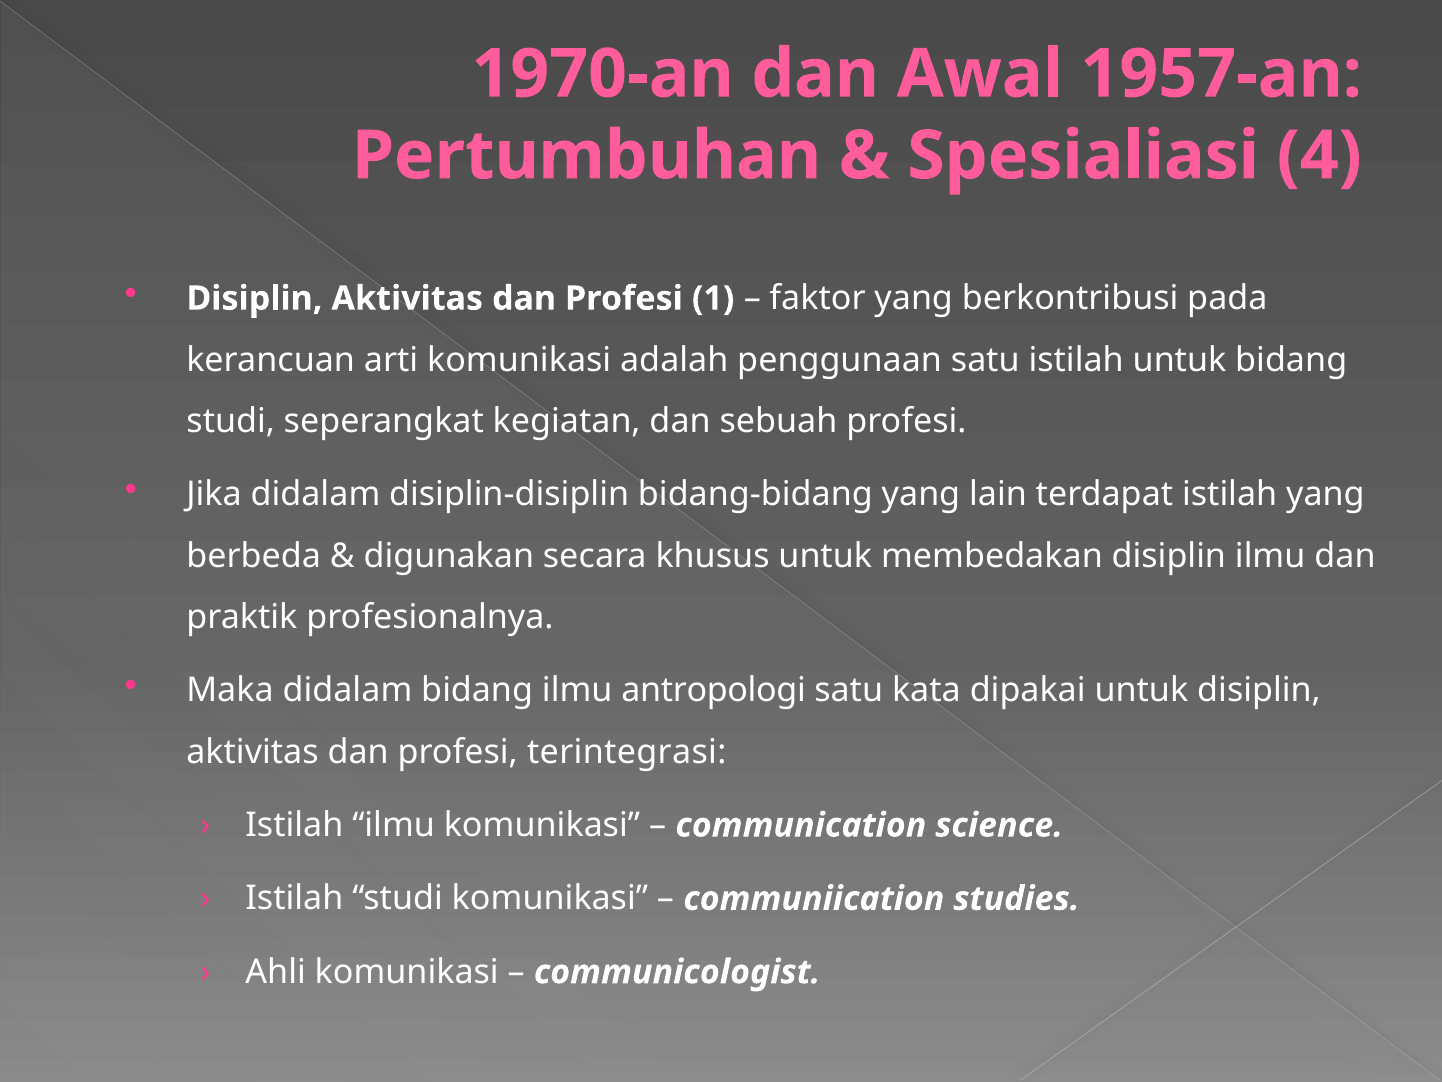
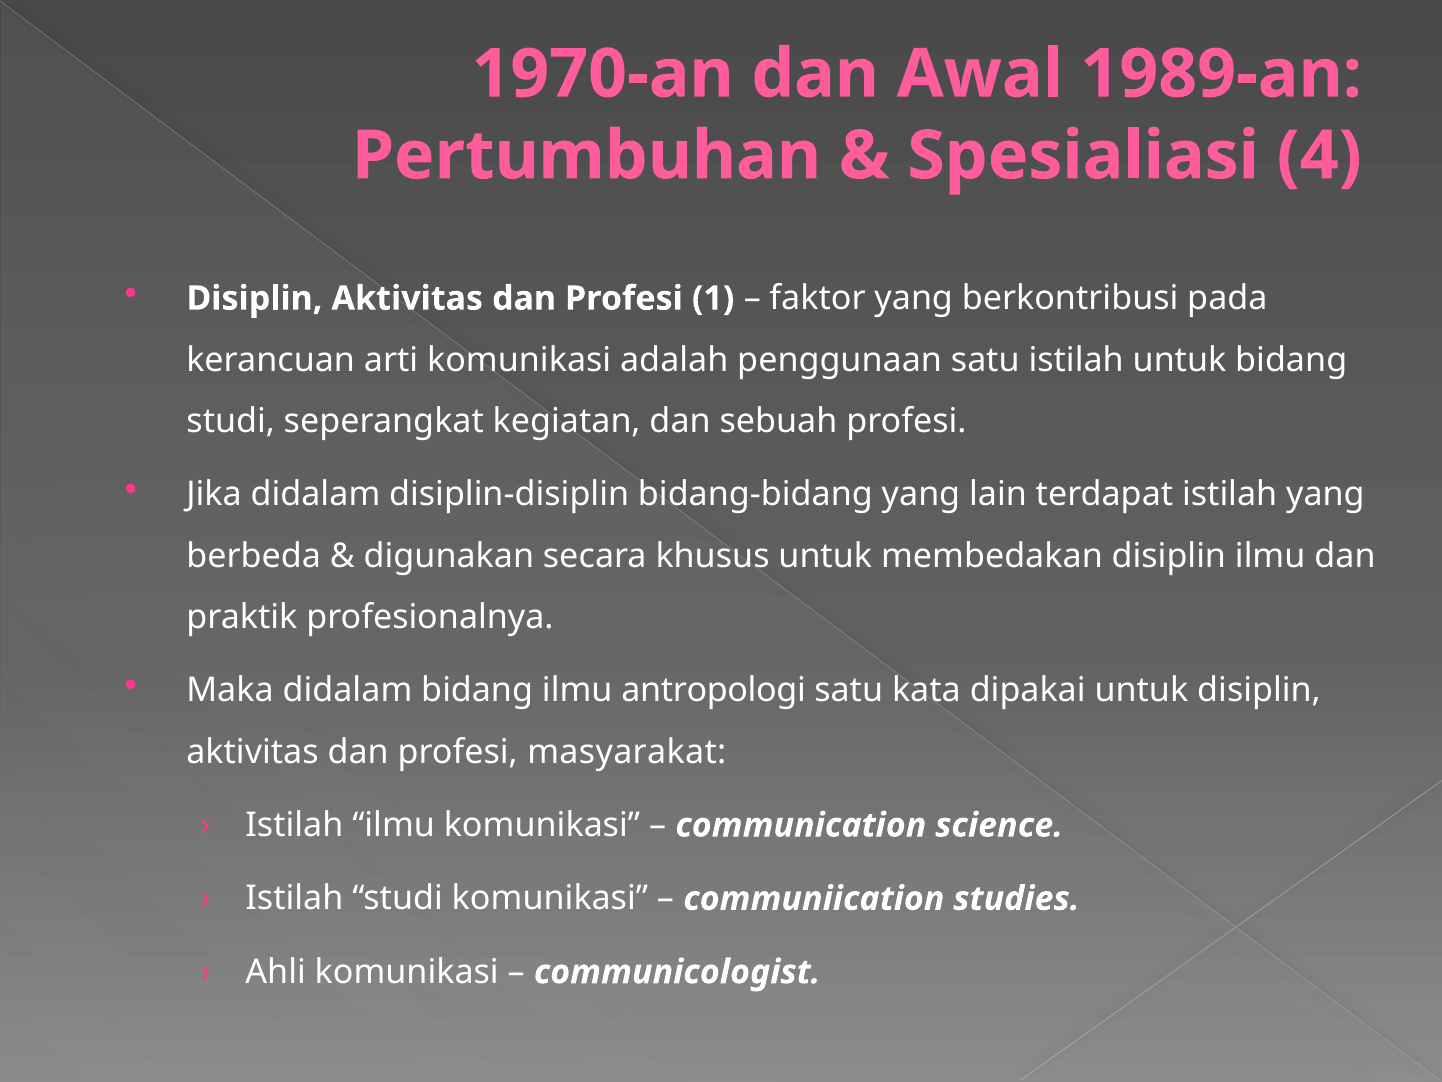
1957-an: 1957-an -> 1989-an
terintegrasi: terintegrasi -> masyarakat
